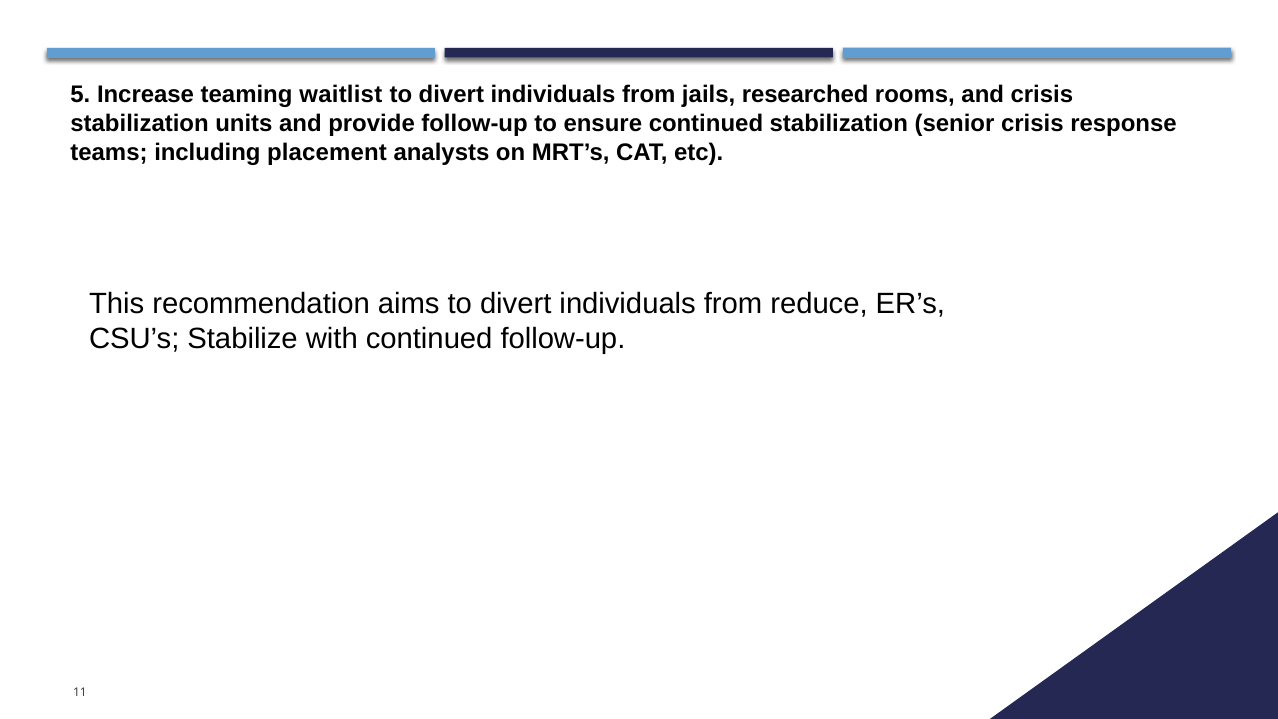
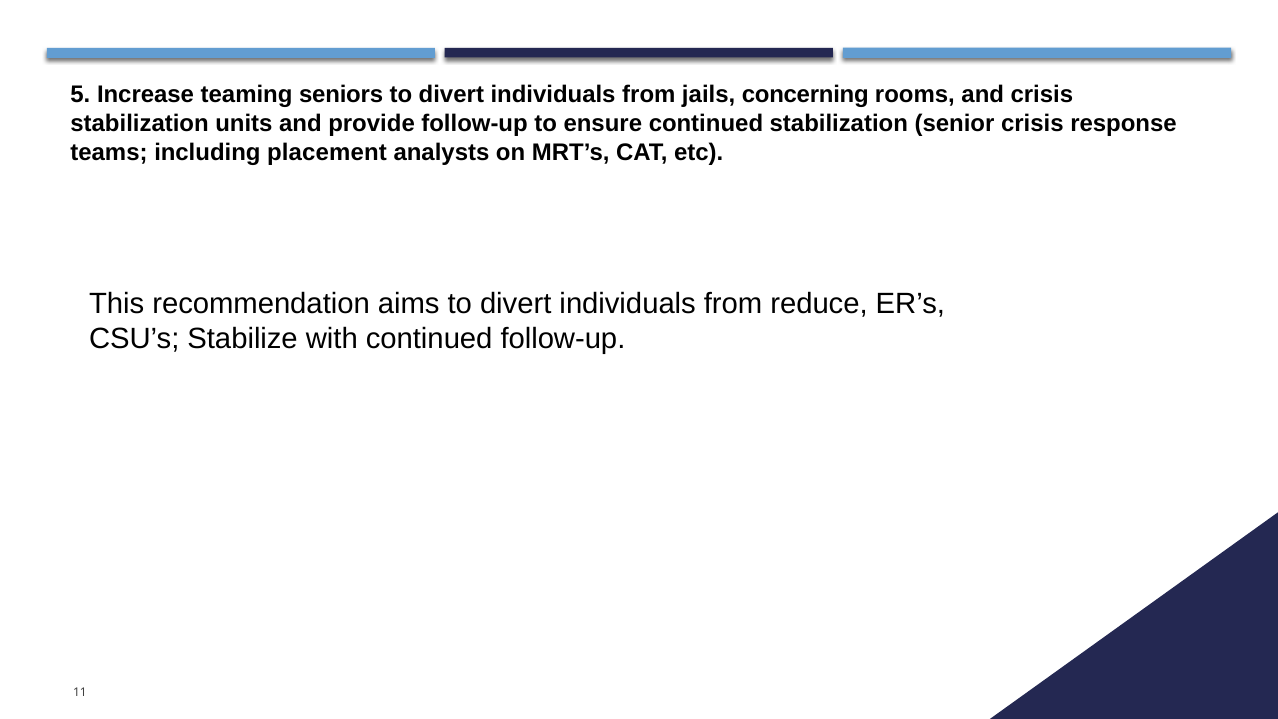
waitlist: waitlist -> seniors
researched: researched -> concerning
